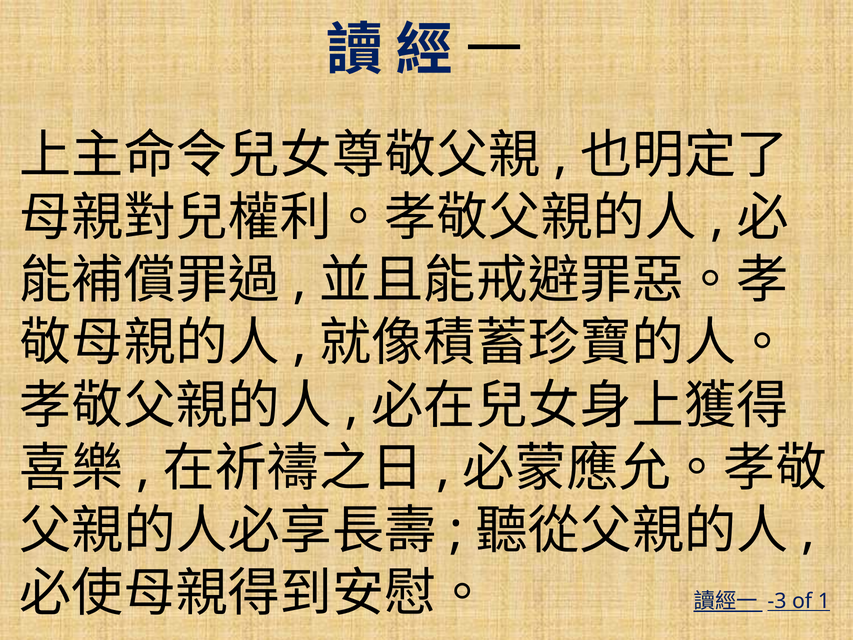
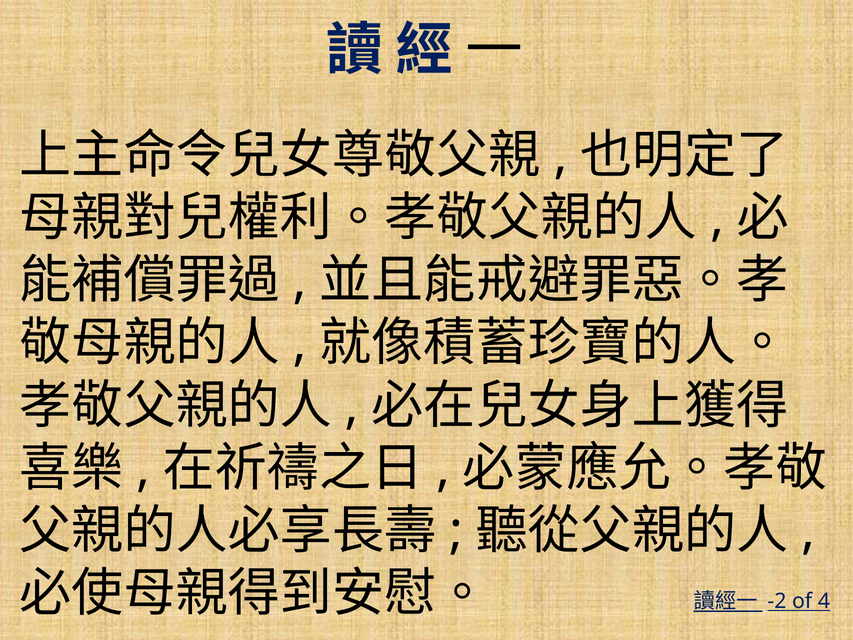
-3: -3 -> -2
1: 1 -> 4
